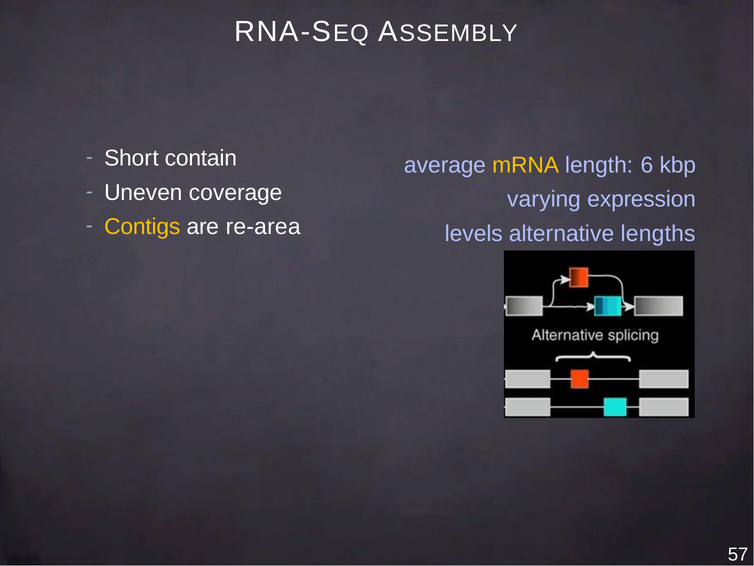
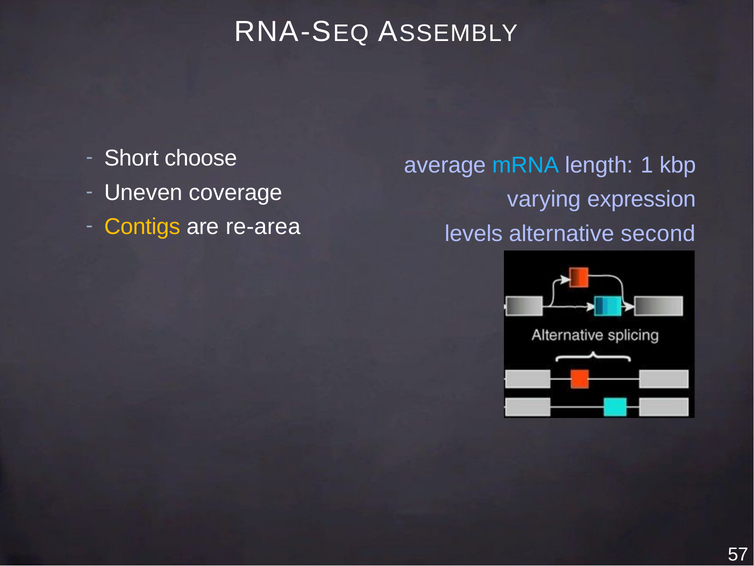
contain: contain -> choose
mRNA colour: yellow -> light blue
6: 6 -> 1
lengths: lengths -> second
